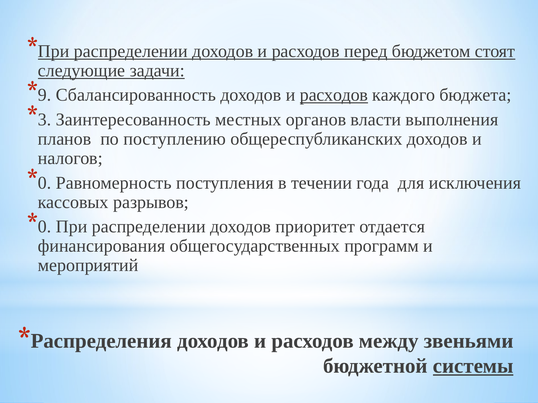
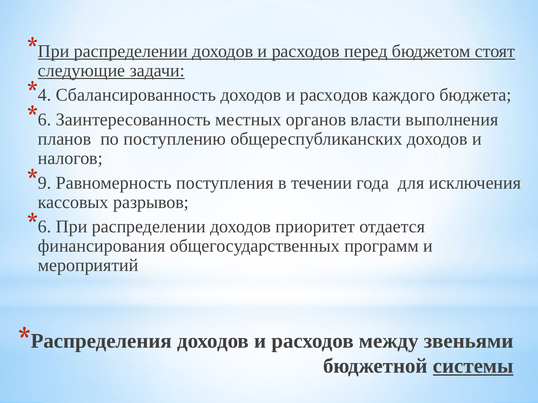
9: 9 -> 4
расходов at (334, 95) underline: present -> none
3 at (45, 120): 3 -> 6
0 at (45, 183): 0 -> 9
0 at (45, 227): 0 -> 6
